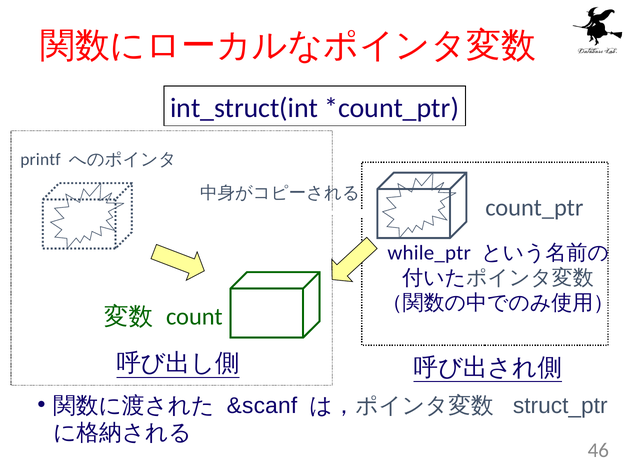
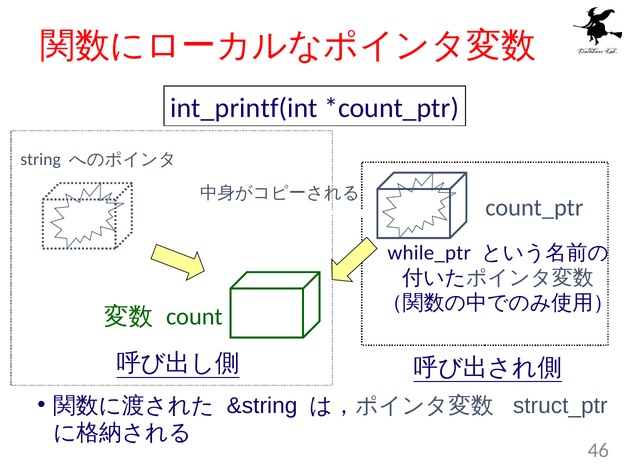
int_struct(int: int_struct(int -> int_printf(int
printf: printf -> string
&scanf: &scanf -> &string
